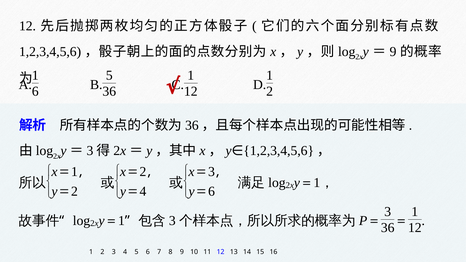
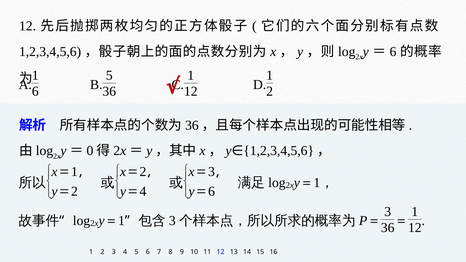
9 at (393, 52): 9 -> 6
3 at (90, 151): 3 -> 0
